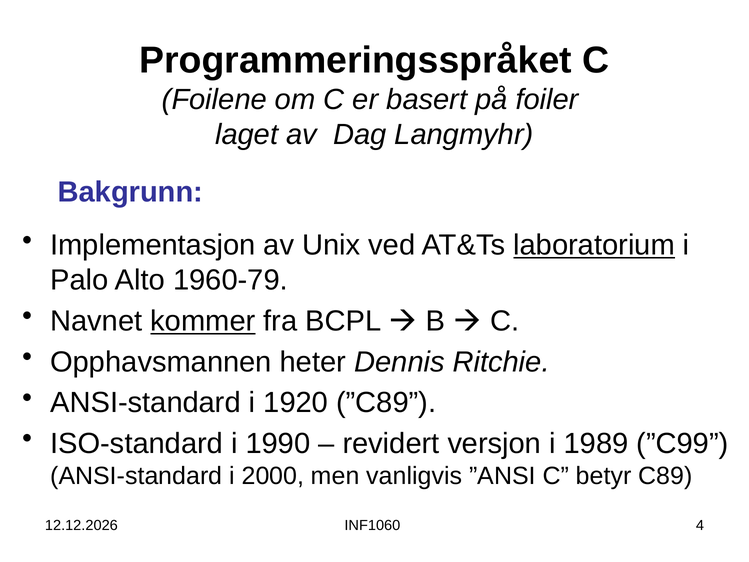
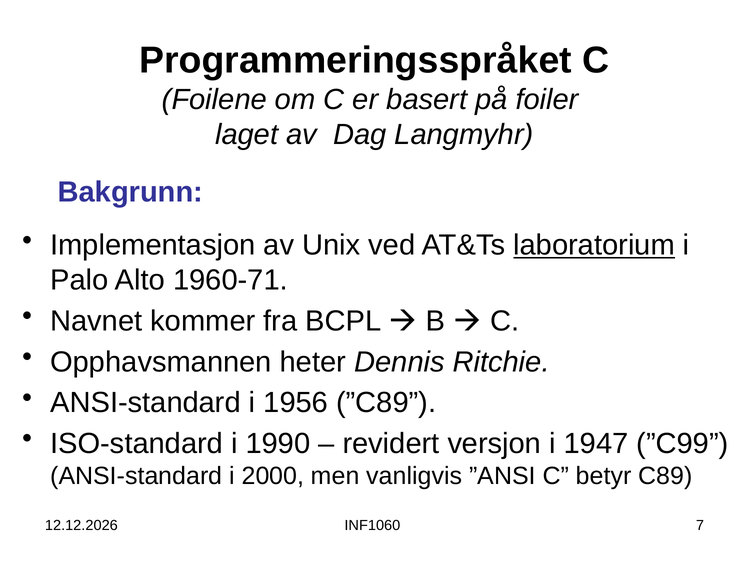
1960-79: 1960-79 -> 1960-71
kommer underline: present -> none
1920: 1920 -> 1956
1989: 1989 -> 1947
4: 4 -> 7
